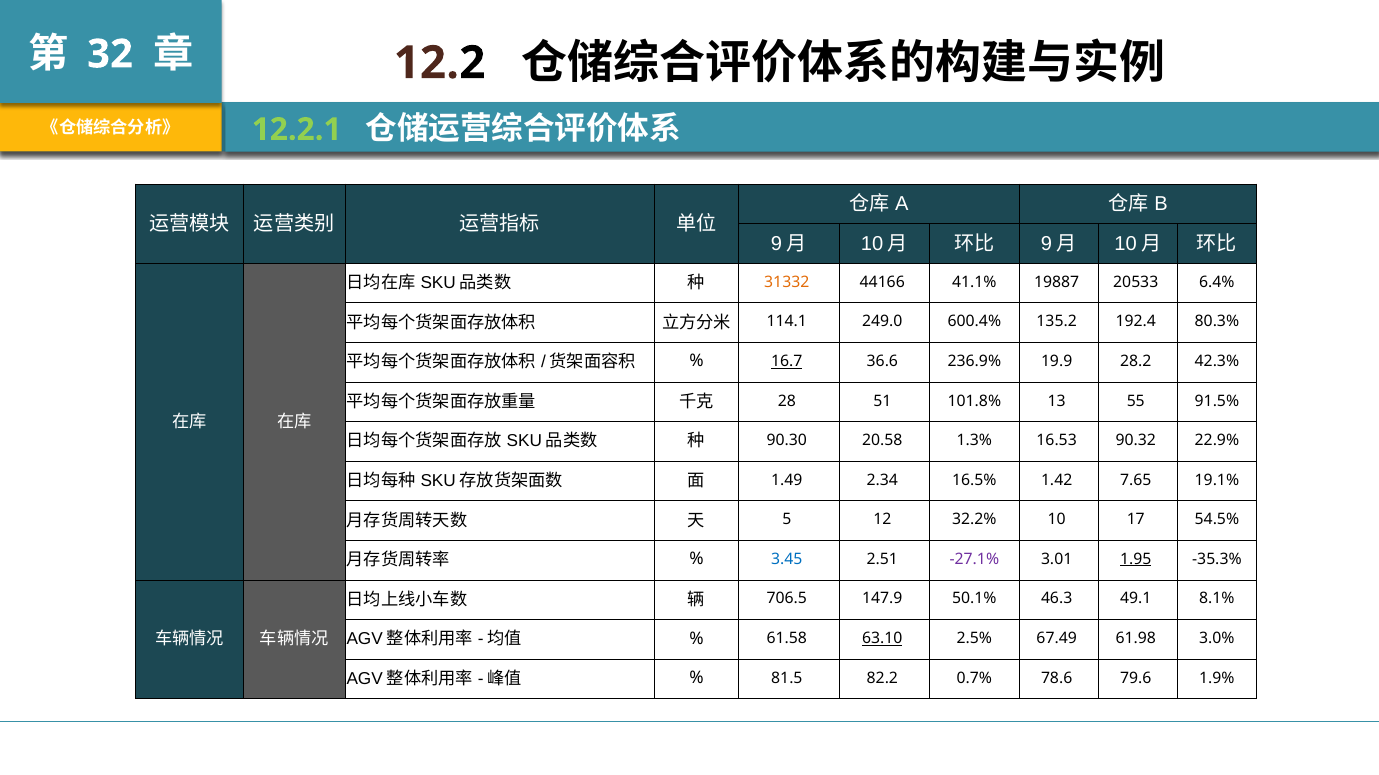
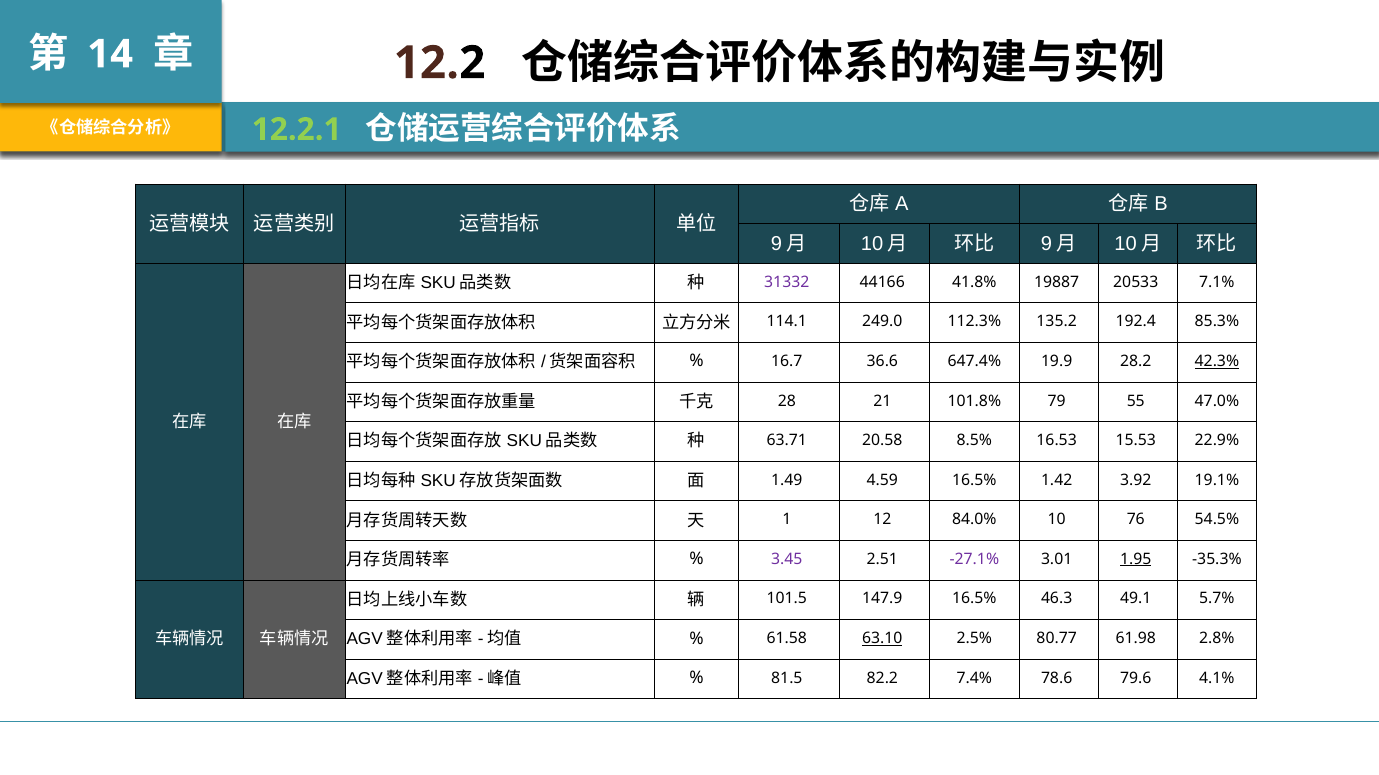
32: 32 -> 14
31332 colour: orange -> purple
41.1%: 41.1% -> 41.8%
6.4%: 6.4% -> 7.1%
600.4%: 600.4% -> 112.3%
80.3%: 80.3% -> 85.3%
16.7 underline: present -> none
236.9%: 236.9% -> 647.4%
42.3% underline: none -> present
51: 51 -> 21
13: 13 -> 79
91.5%: 91.5% -> 47.0%
90.30: 90.30 -> 63.71
1.3%: 1.3% -> 8.5%
90.32: 90.32 -> 15.53
2.34: 2.34 -> 4.59
7.65: 7.65 -> 3.92
5: 5 -> 1
32.2%: 32.2% -> 84.0%
17: 17 -> 76
3.45 colour: blue -> purple
706.5: 706.5 -> 101.5
147.9 50.1%: 50.1% -> 16.5%
8.1%: 8.1% -> 5.7%
67.49: 67.49 -> 80.77
3.0%: 3.0% -> 2.8%
0.7%: 0.7% -> 7.4%
1.9%: 1.9% -> 4.1%
